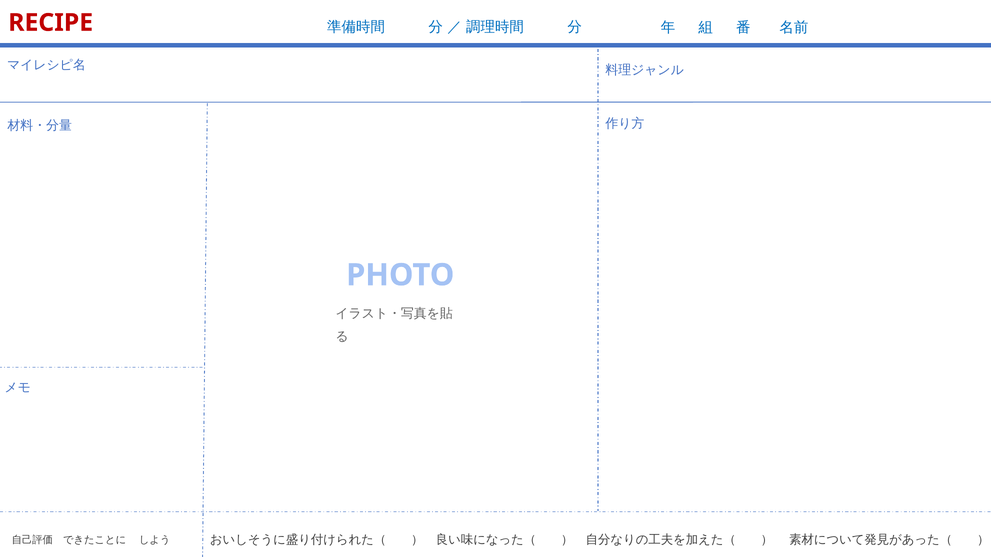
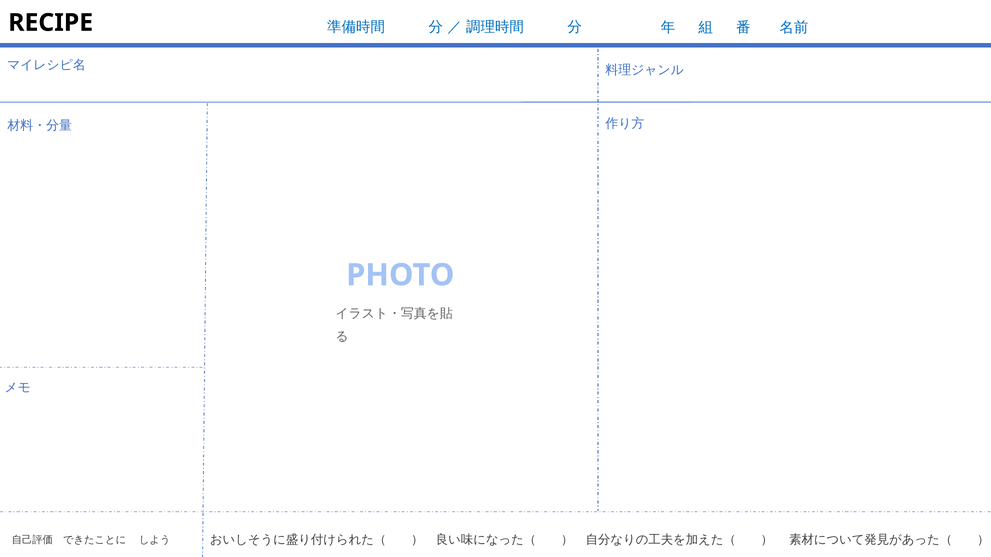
RECIPE colour: red -> black
